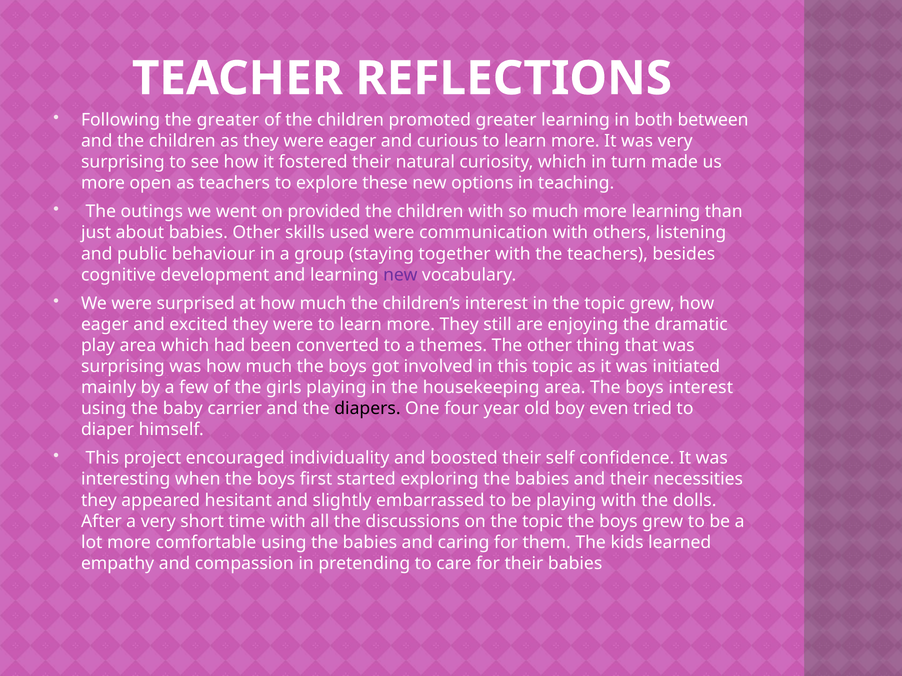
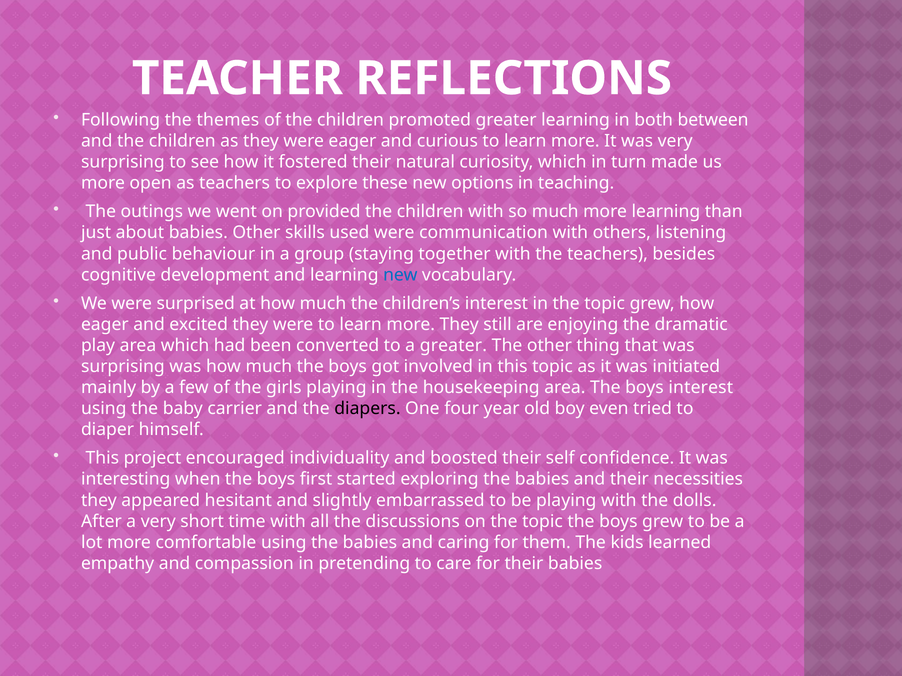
the greater: greater -> themes
new at (400, 275) colour: purple -> blue
a themes: themes -> greater
